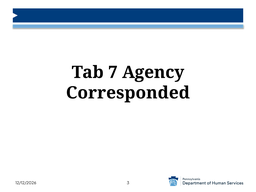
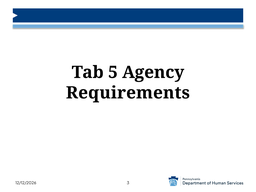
7: 7 -> 5
Corresponded: Corresponded -> Requirements
